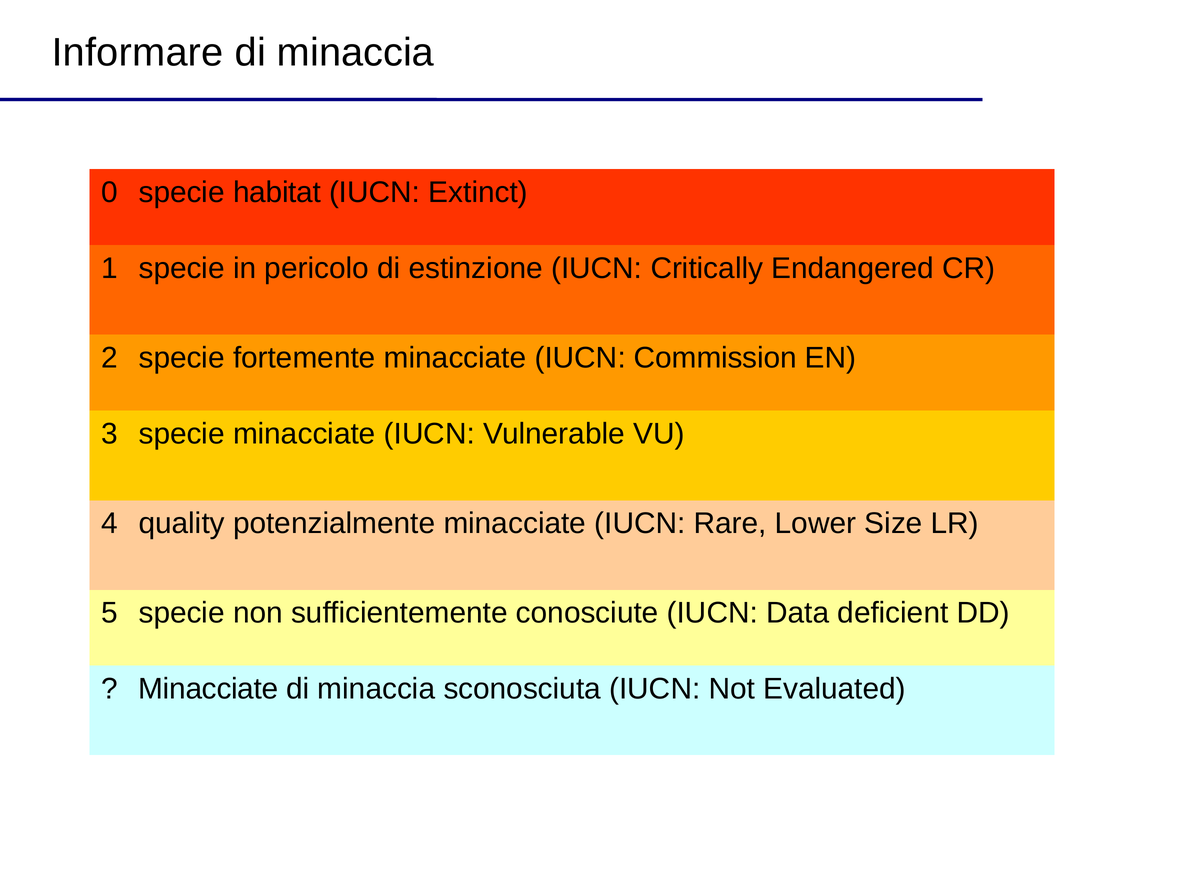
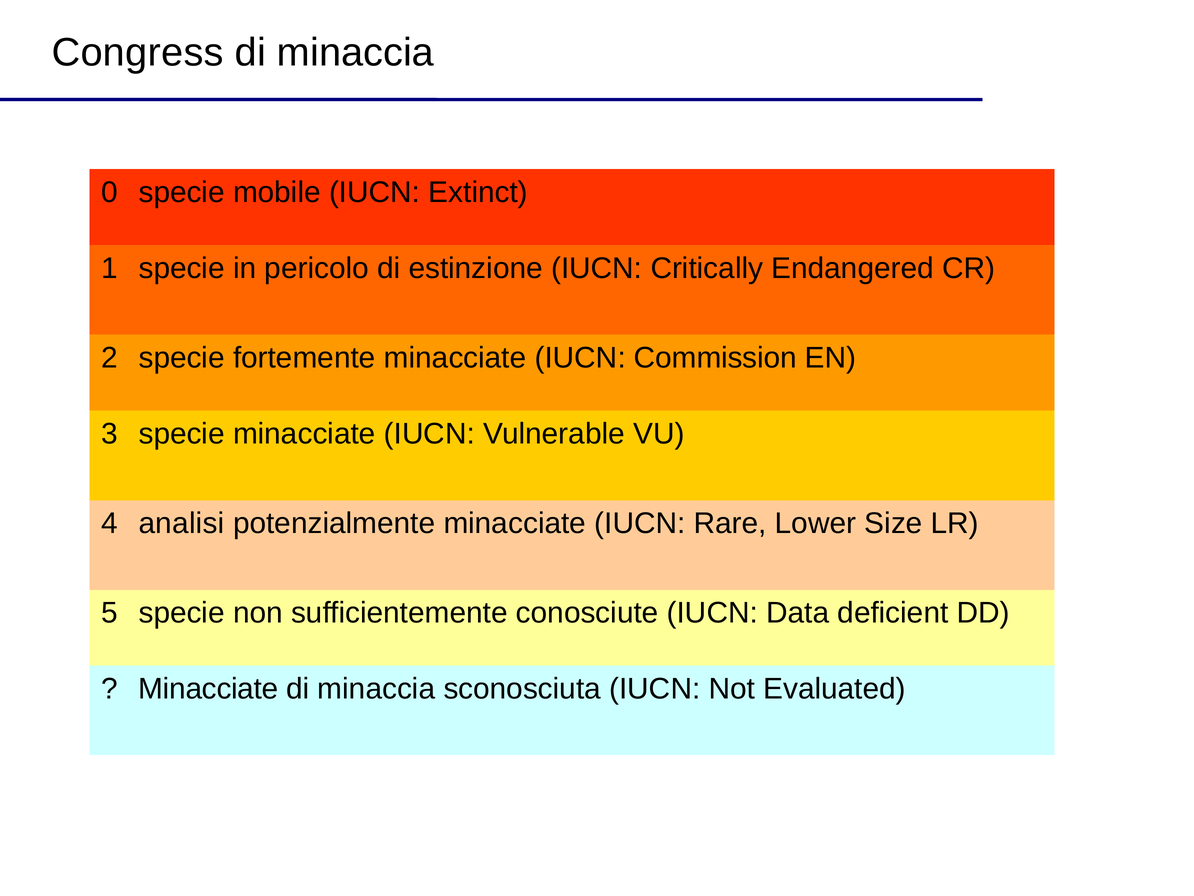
Informare: Informare -> Congress
habitat: habitat -> mobile
quality: quality -> analisi
